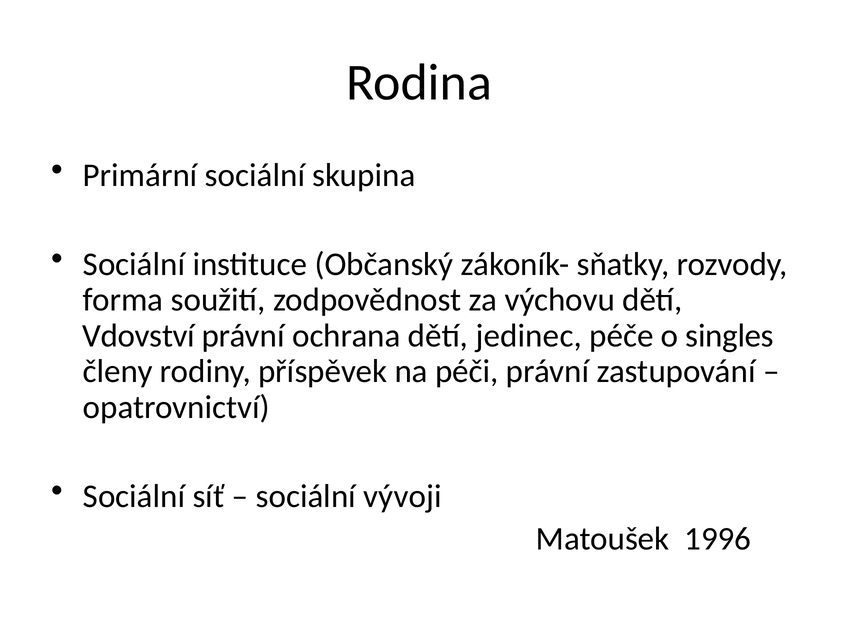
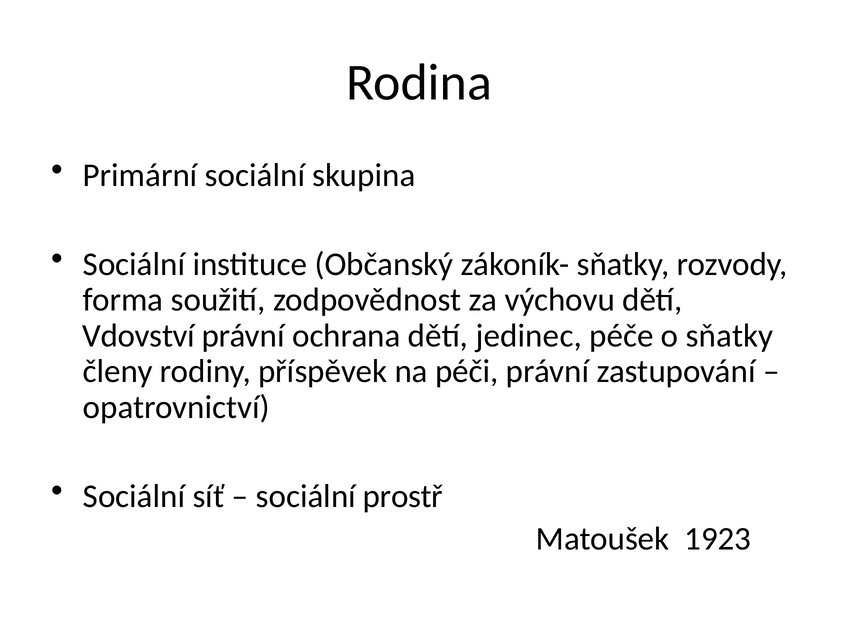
o singles: singles -> sňatky
vývoji: vývoji -> prostř
1996: 1996 -> 1923
